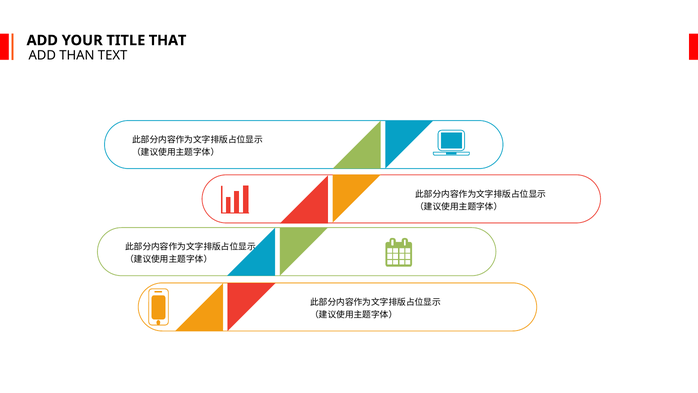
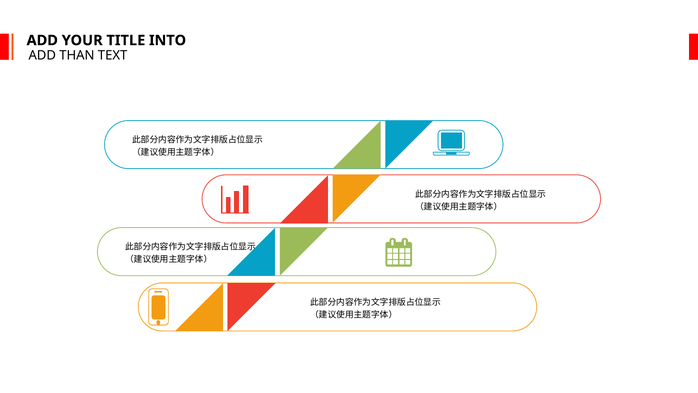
THAT: THAT -> INTO
